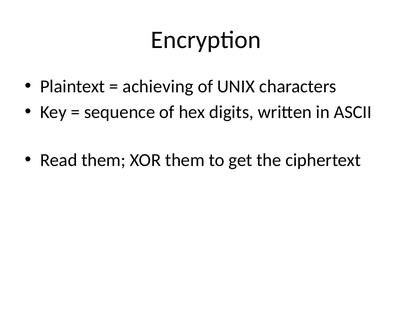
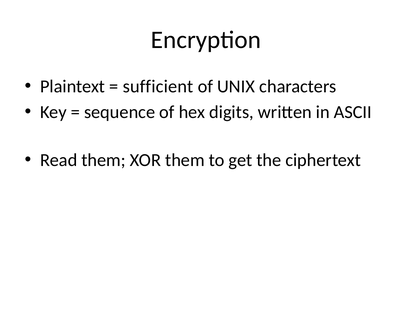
achieving: achieving -> sufficient
